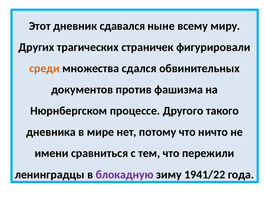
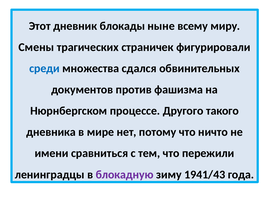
сдавался: сдавался -> блокады
Других: Других -> Смены
среди colour: orange -> blue
1941/22: 1941/22 -> 1941/43
